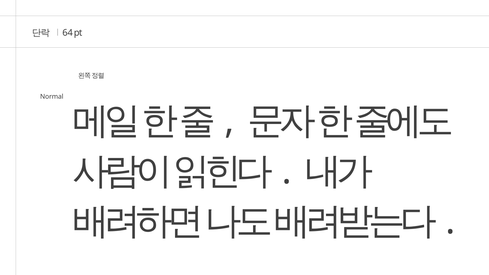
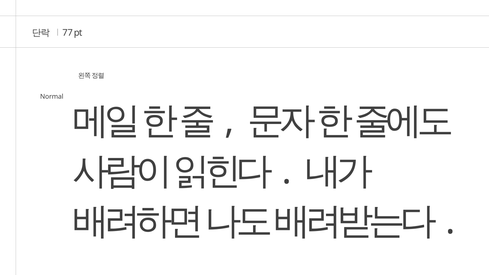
64: 64 -> 77
